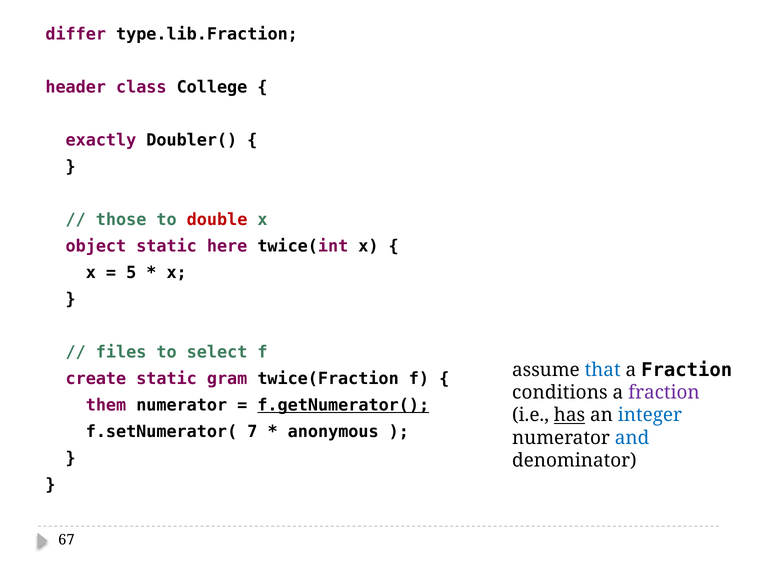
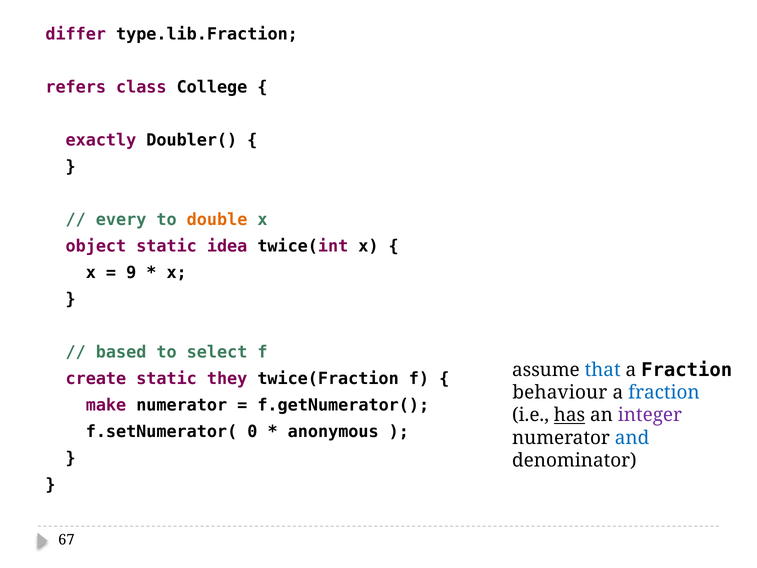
header: header -> refers
those: those -> every
double colour: red -> orange
here: here -> idea
5: 5 -> 9
files: files -> based
gram: gram -> they
conditions: conditions -> behaviour
fraction at (664, 392) colour: purple -> blue
them: them -> make
f.getNumerator( underline: present -> none
integer colour: blue -> purple
7: 7 -> 0
